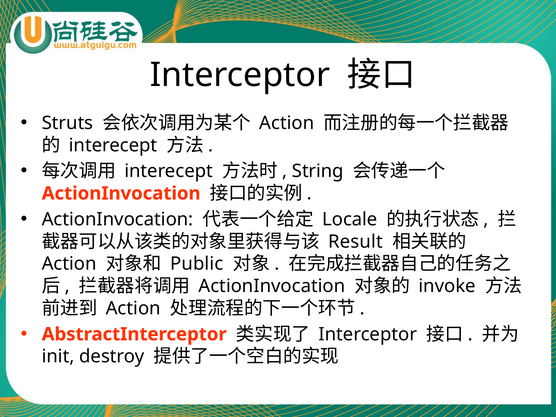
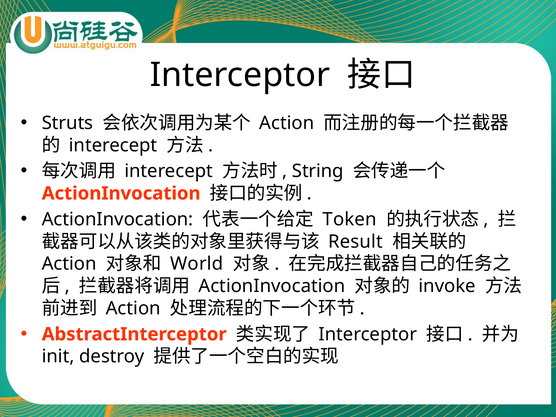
Locale: Locale -> Token
Public: Public -> World
